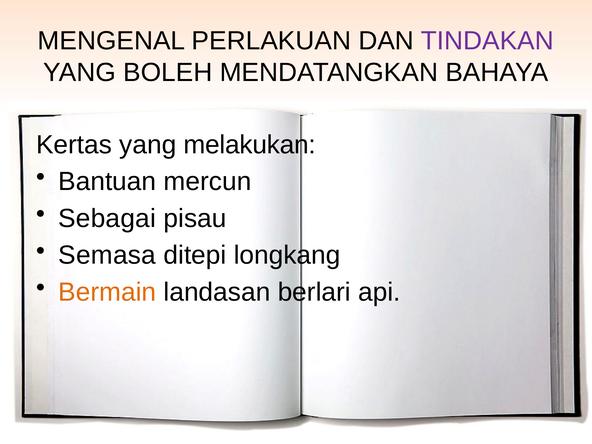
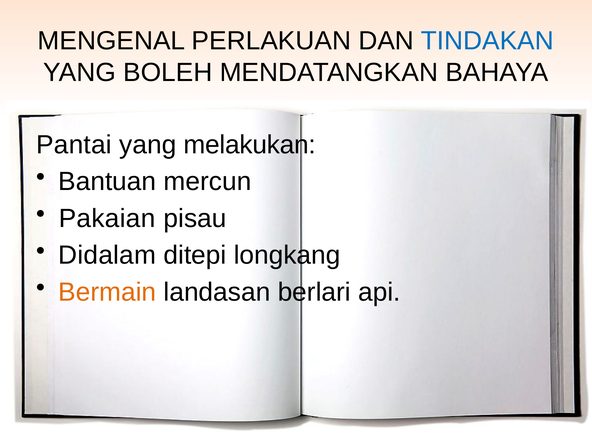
TINDAKAN colour: purple -> blue
Kertas: Kertas -> Pantai
Sebagai: Sebagai -> Pakaian
Semasa: Semasa -> Didalam
